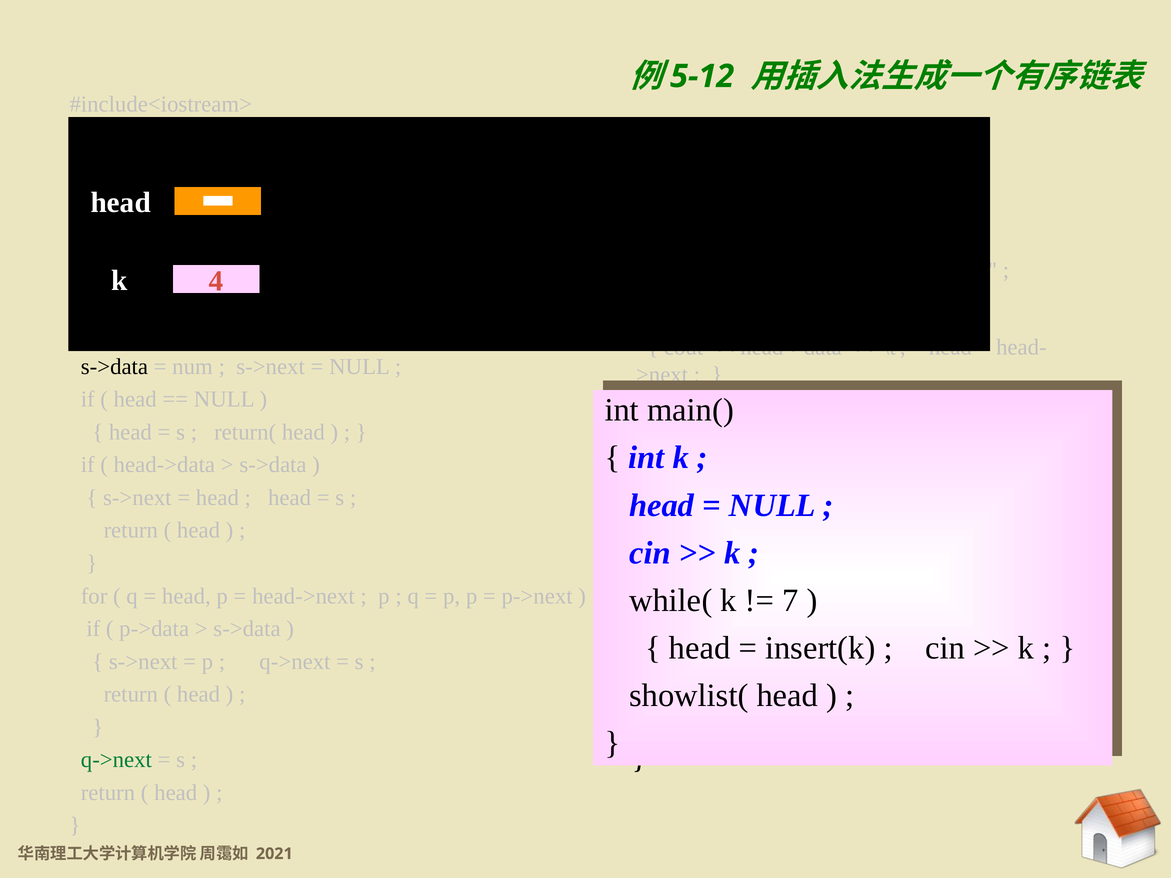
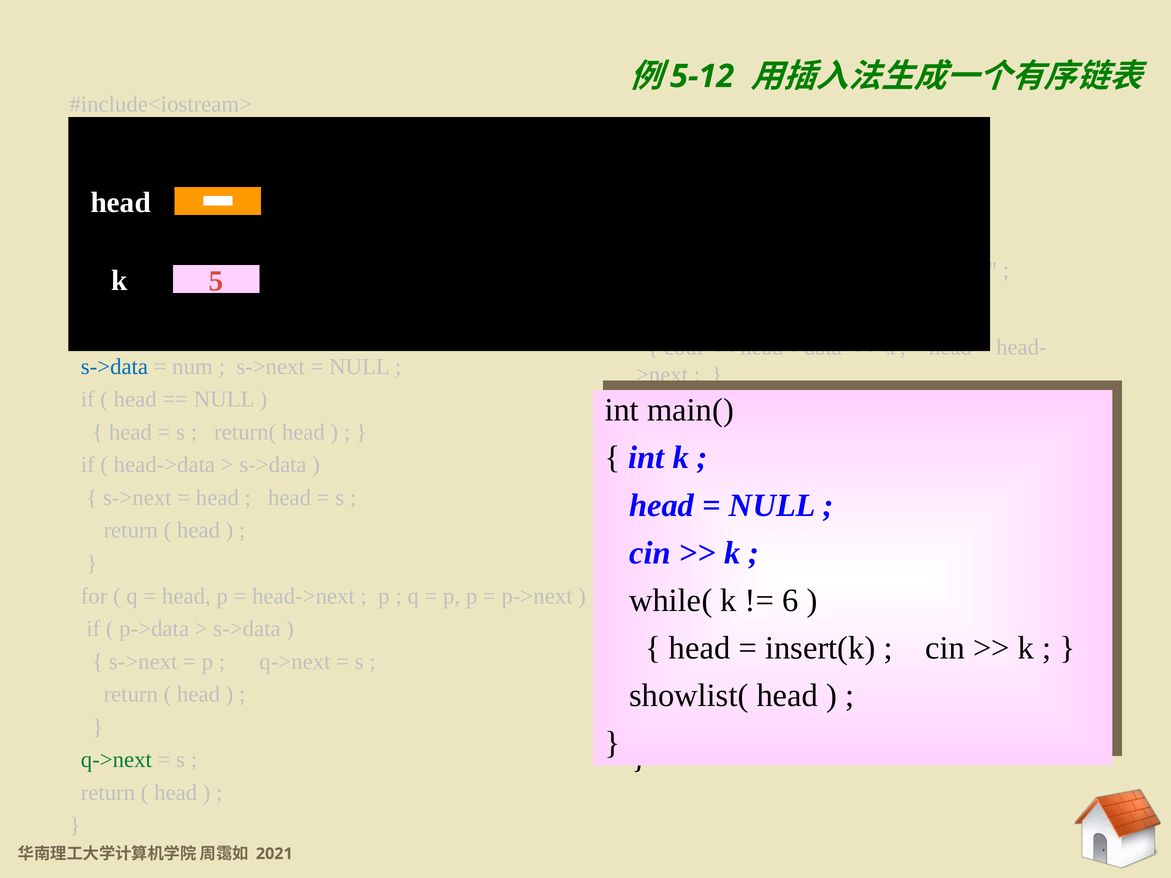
4: 4 -> 5
s->data at (114, 367) colour: black -> blue
7: 7 -> 6
